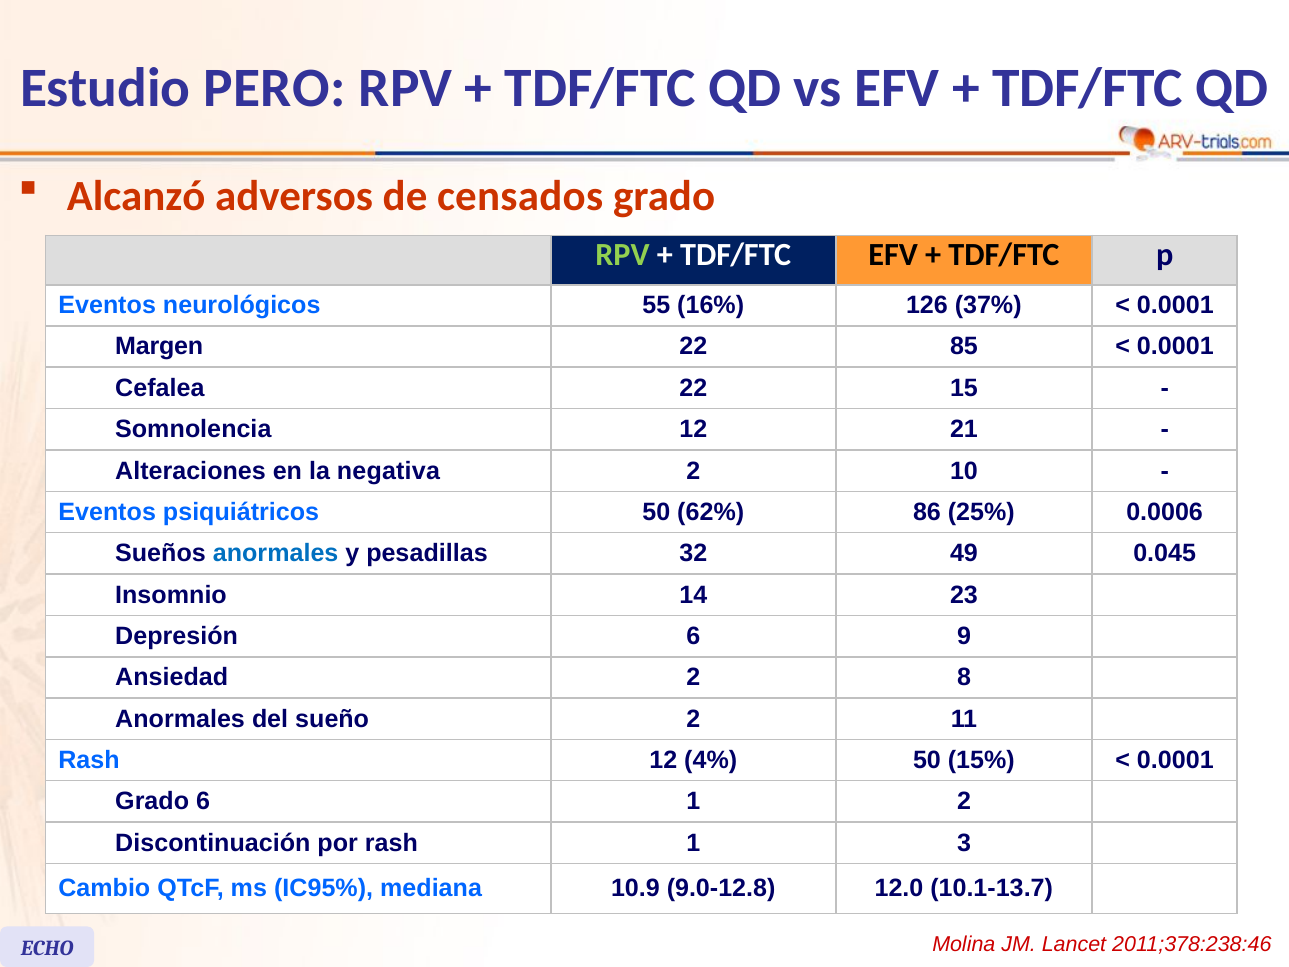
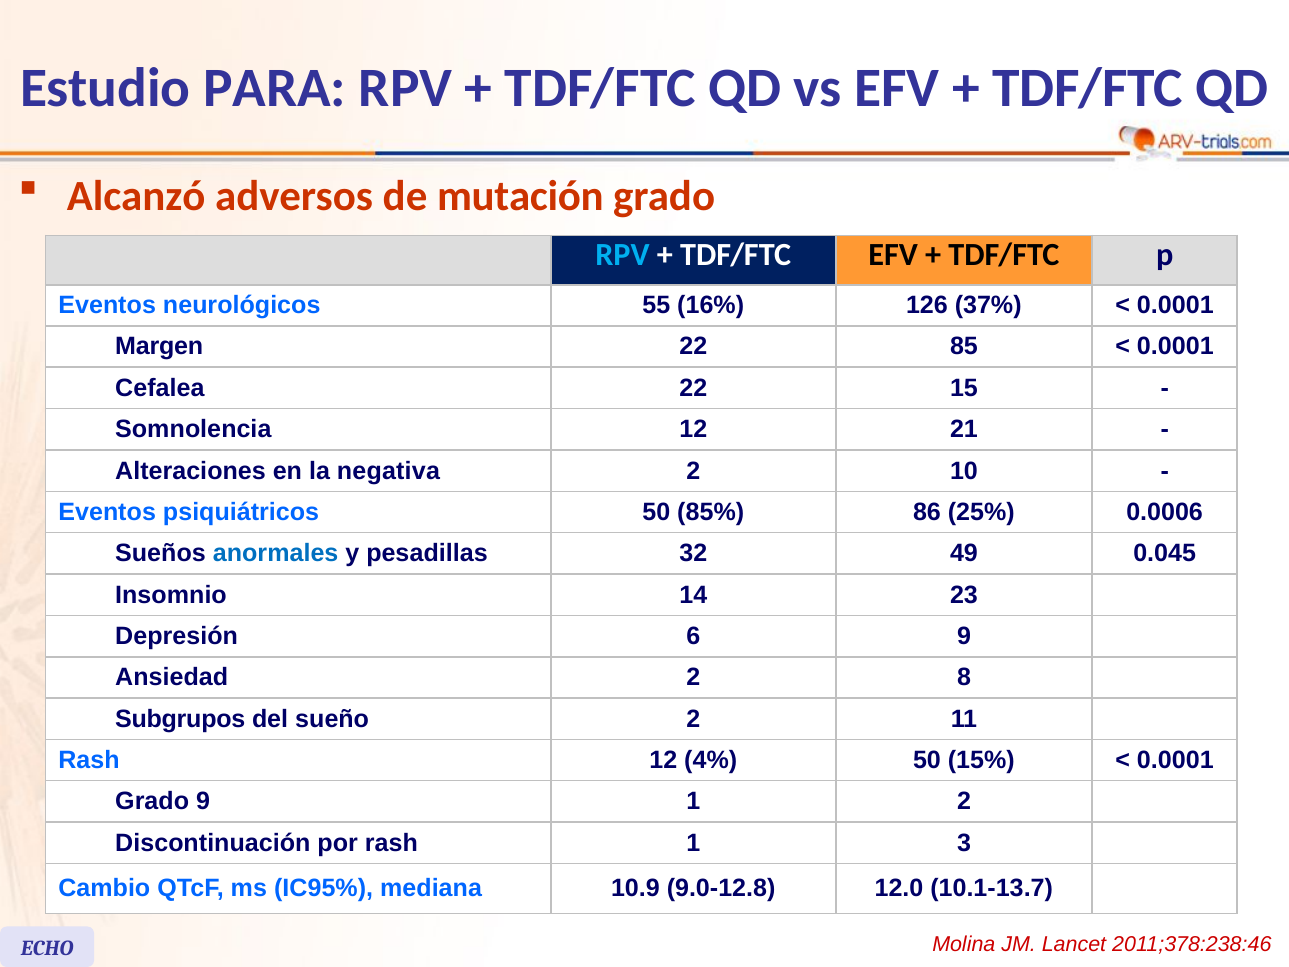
PERO: PERO -> PARA
censados: censados -> mutación
RPV at (623, 255) colour: light green -> light blue
62%: 62% -> 85%
Anormales at (180, 719): Anormales -> Subgrupos
Grado 6: 6 -> 9
